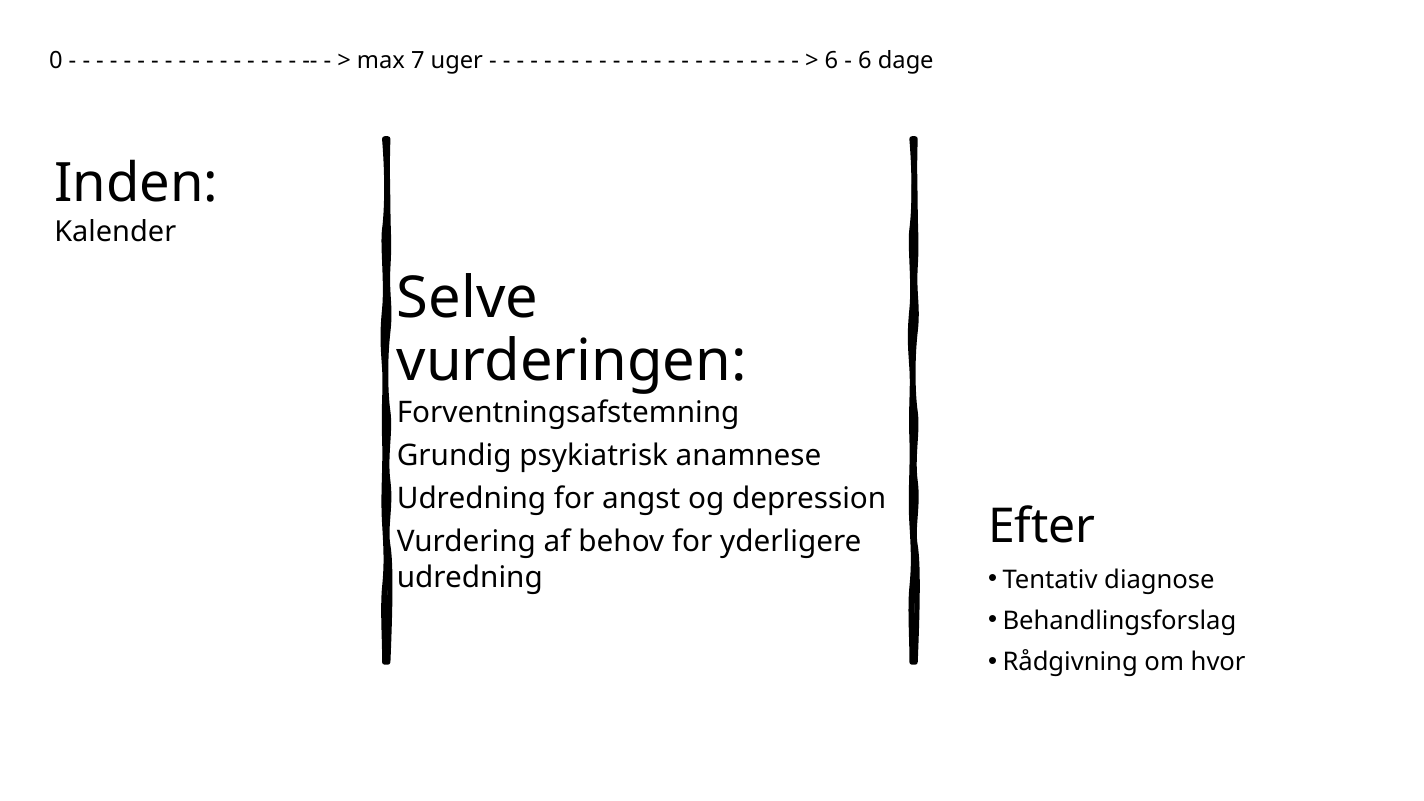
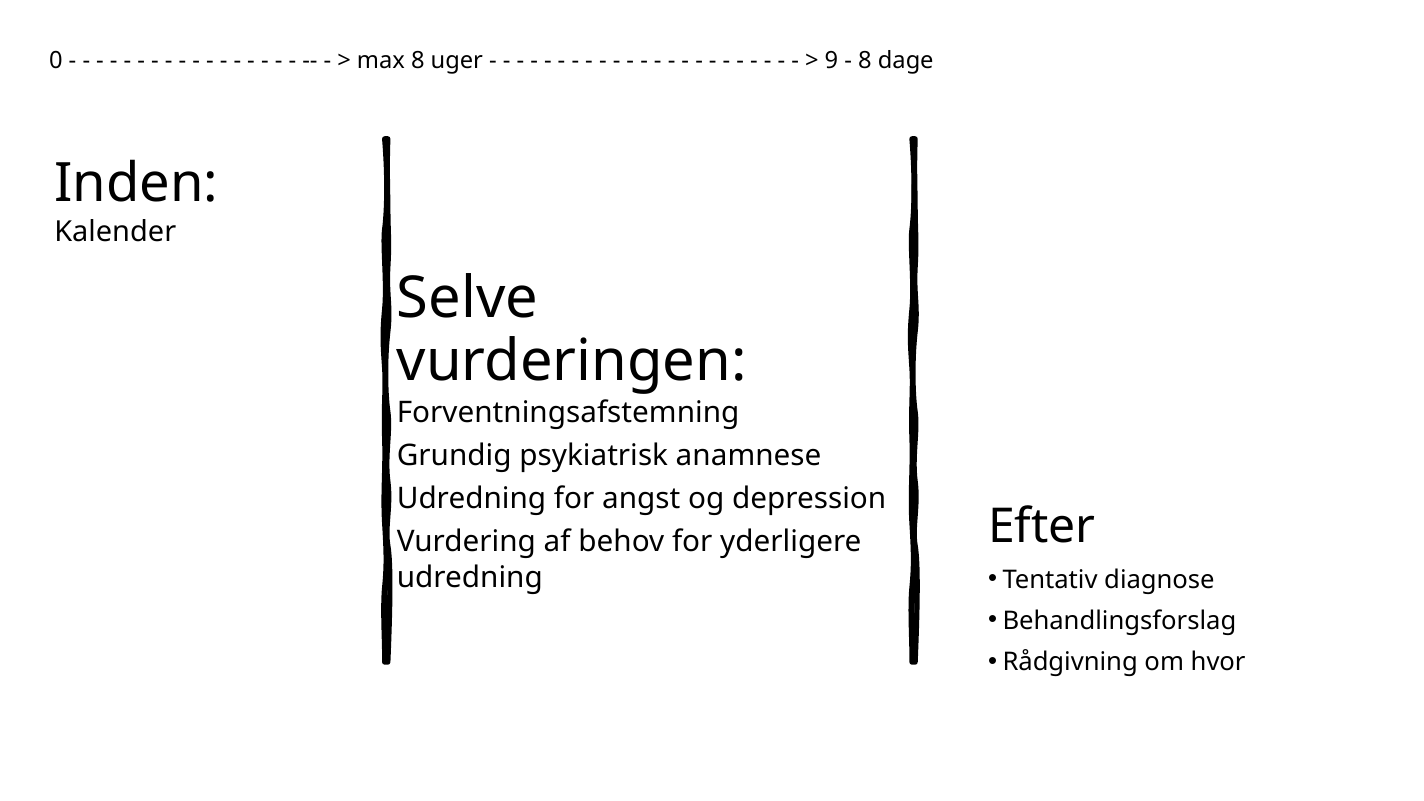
max 7: 7 -> 8
6 at (832, 60): 6 -> 9
6 at (865, 60): 6 -> 8
